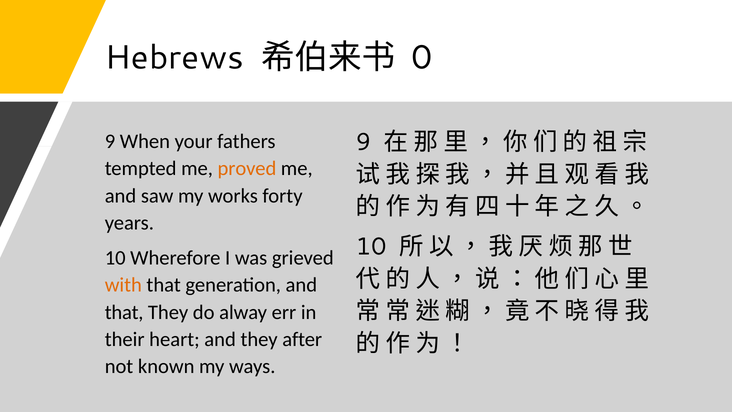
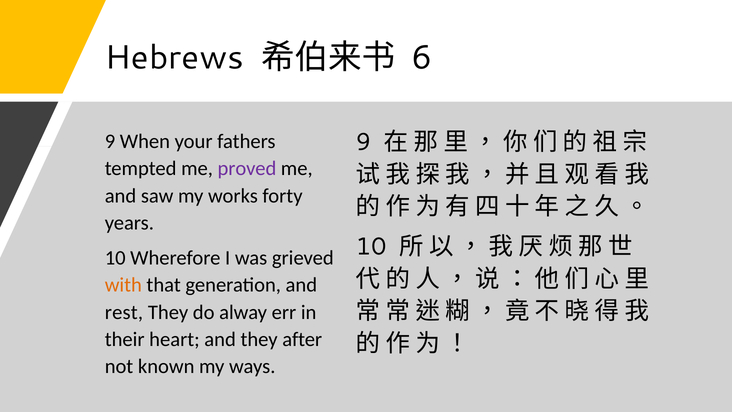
0: 0 -> 6
proved colour: orange -> purple
that at (124, 312): that -> rest
